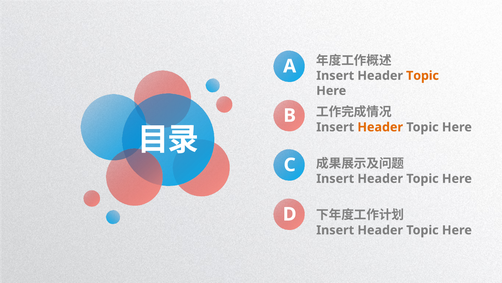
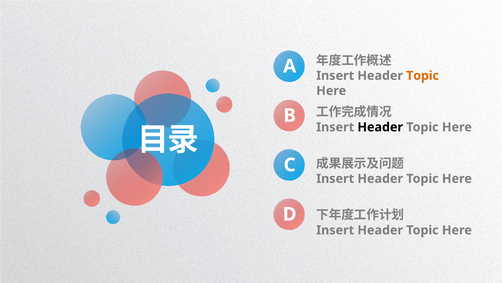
Header at (380, 127) colour: orange -> black
